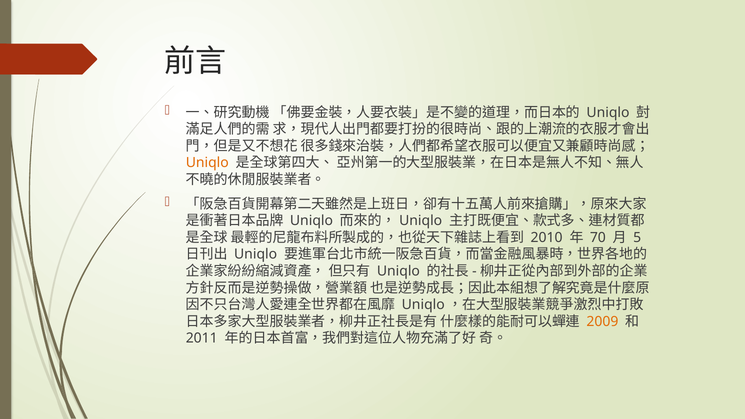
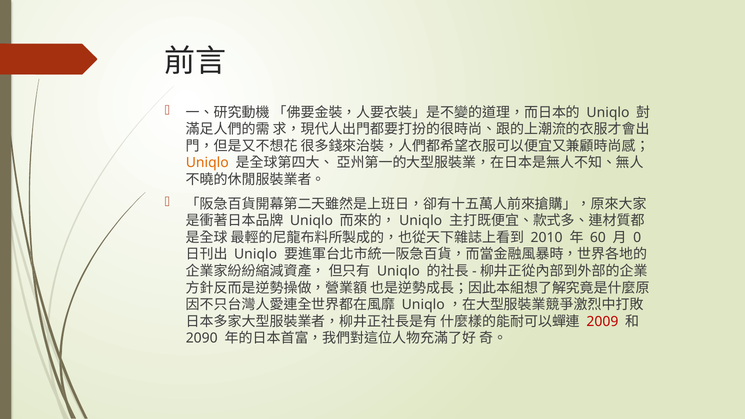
70: 70 -> 60
5: 5 -> 0
2009 colour: orange -> red
2011: 2011 -> 2090
